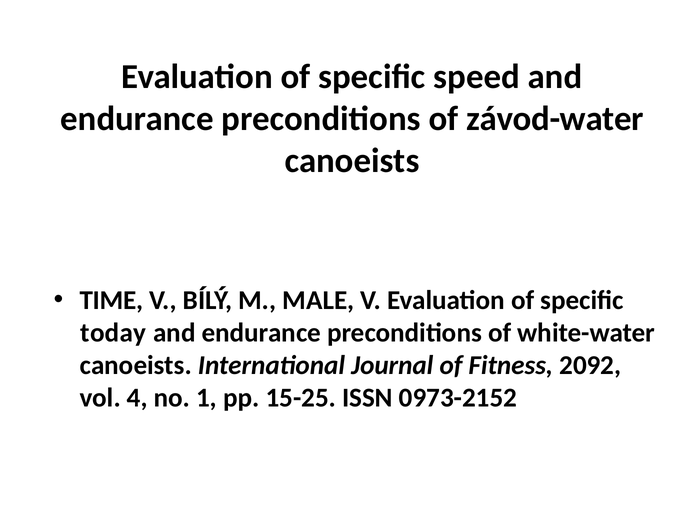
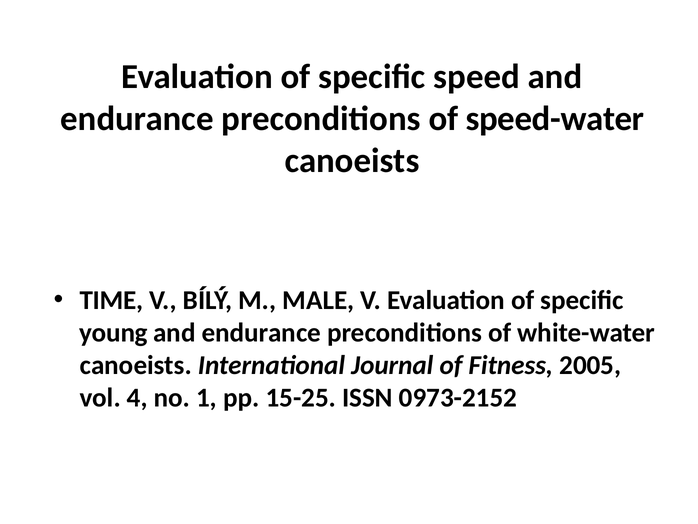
závod-water: závod-water -> speed-water
today: today -> young
2092: 2092 -> 2005
